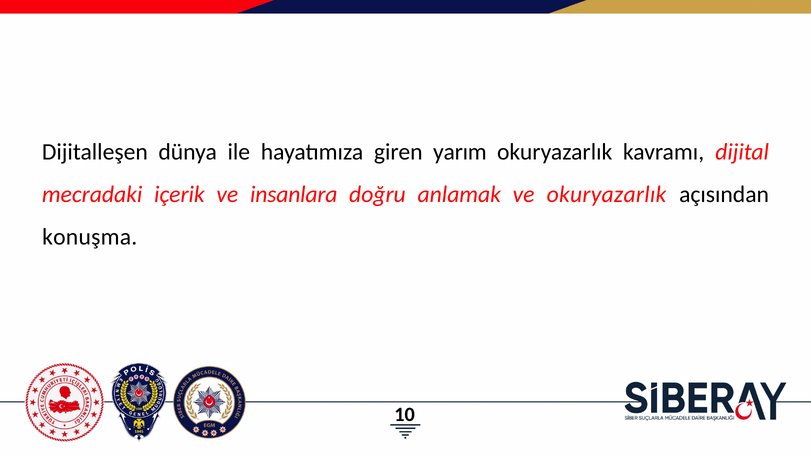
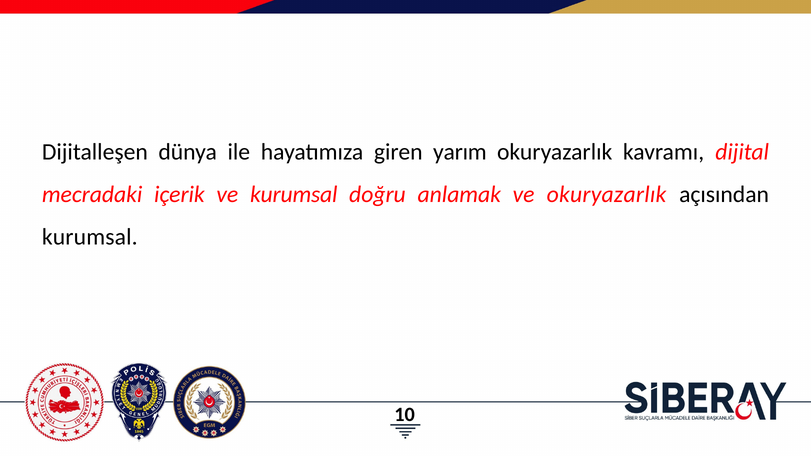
ve insanlara: insanlara -> kurumsal
konuşma at (90, 237): konuşma -> kurumsal
